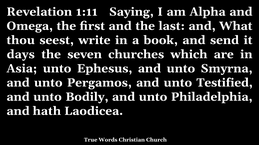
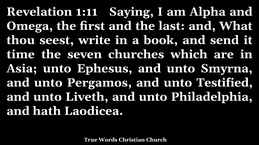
days: days -> time
Bodily: Bodily -> Liveth
